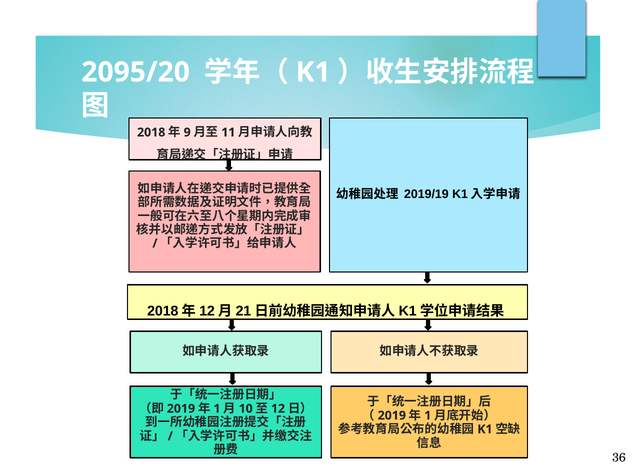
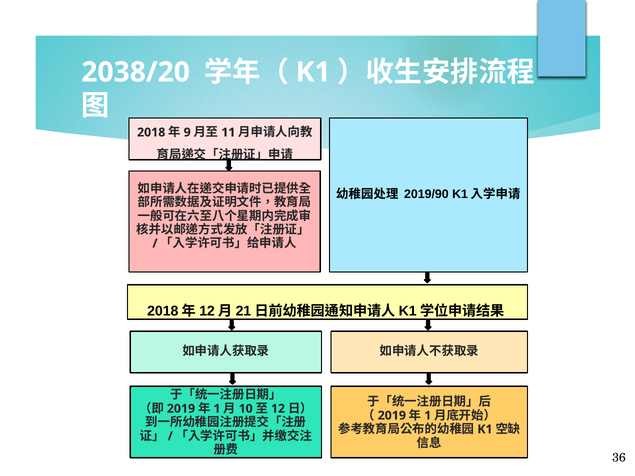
2095/20: 2095/20 -> 2038/20
2019/19: 2019/19 -> 2019/90
